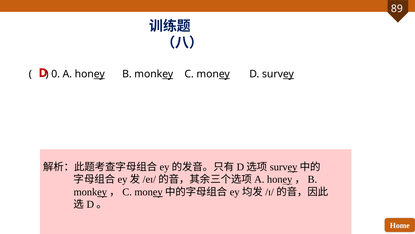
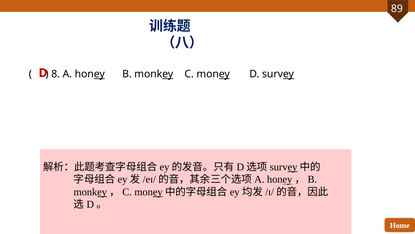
0: 0 -> 8
